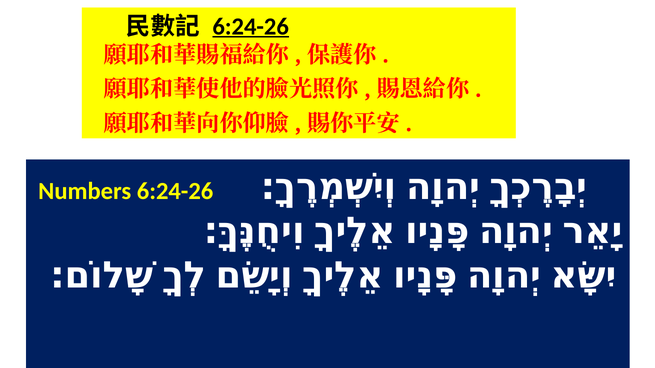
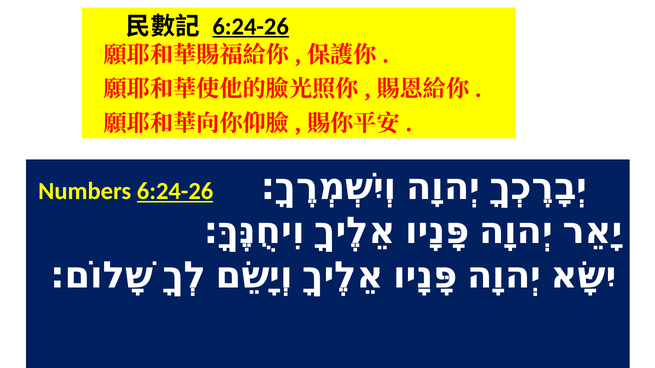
6:24-26 at (175, 191) underline: none -> present
